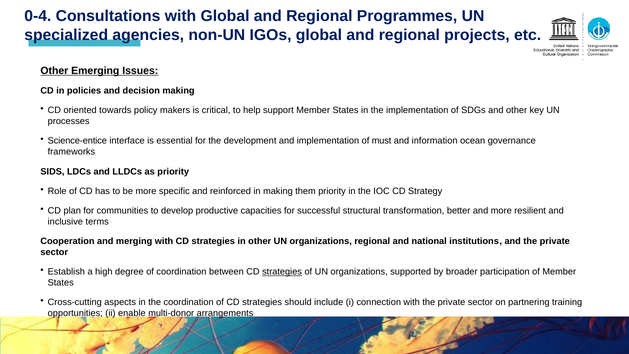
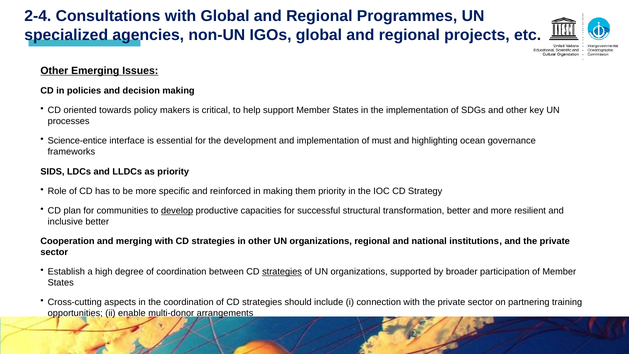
0-4: 0-4 -> 2-4
information: information -> highlighting
develop underline: none -> present
inclusive terms: terms -> better
